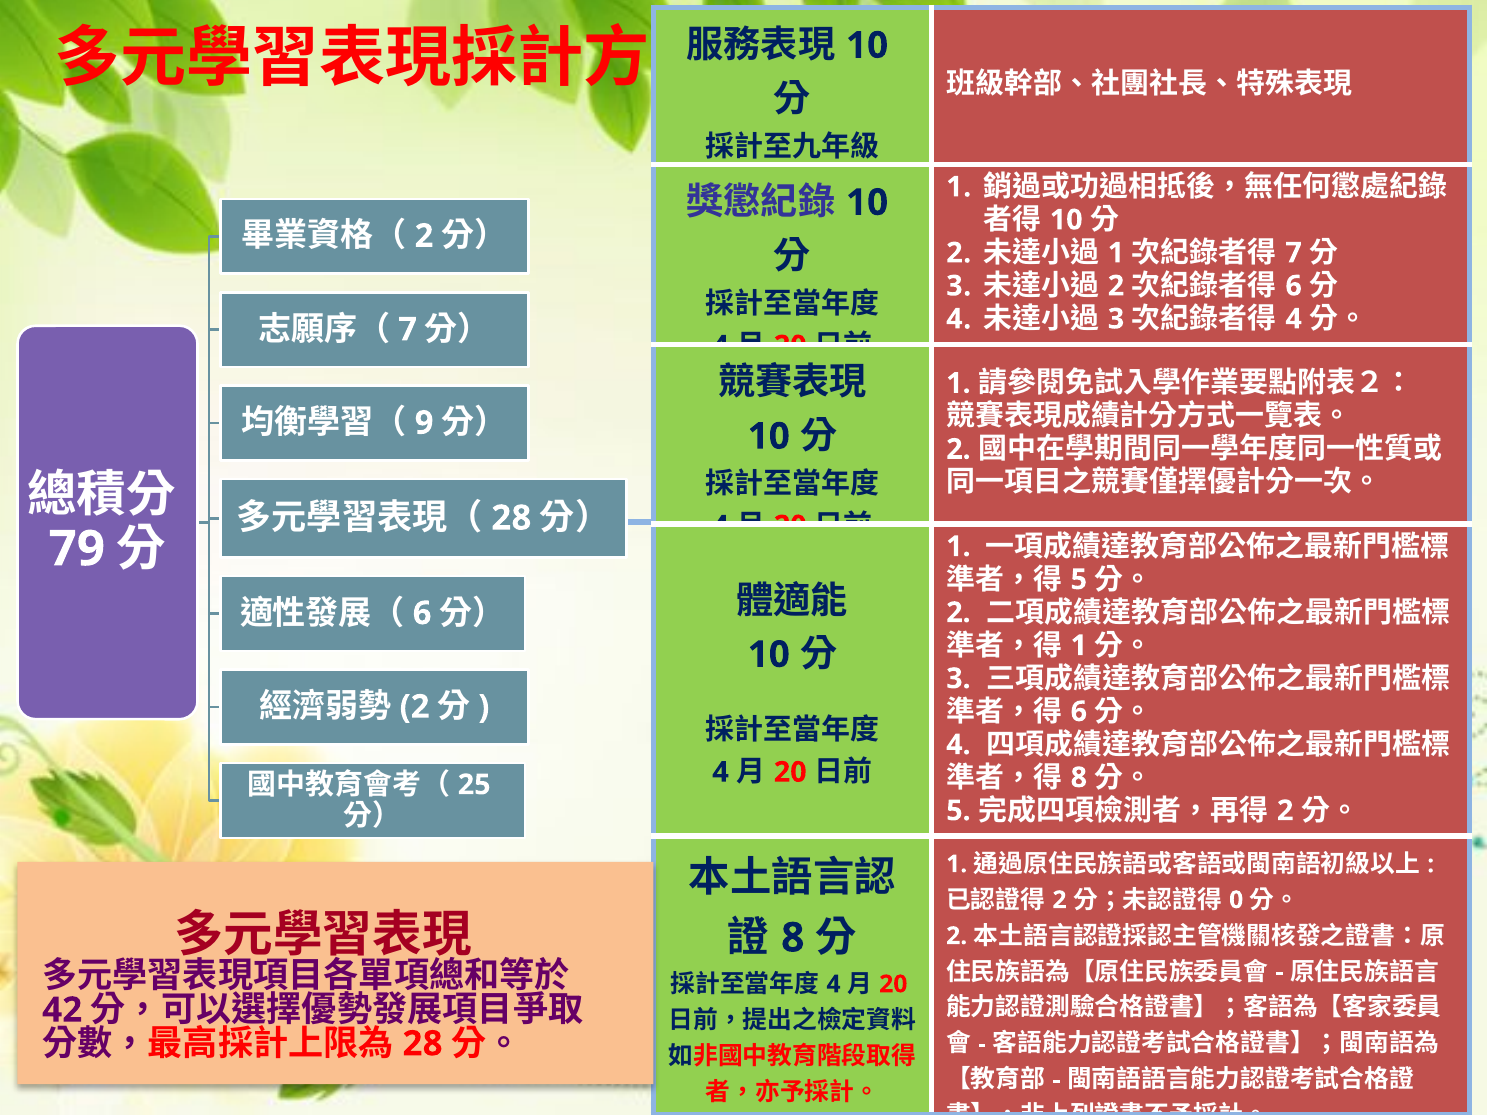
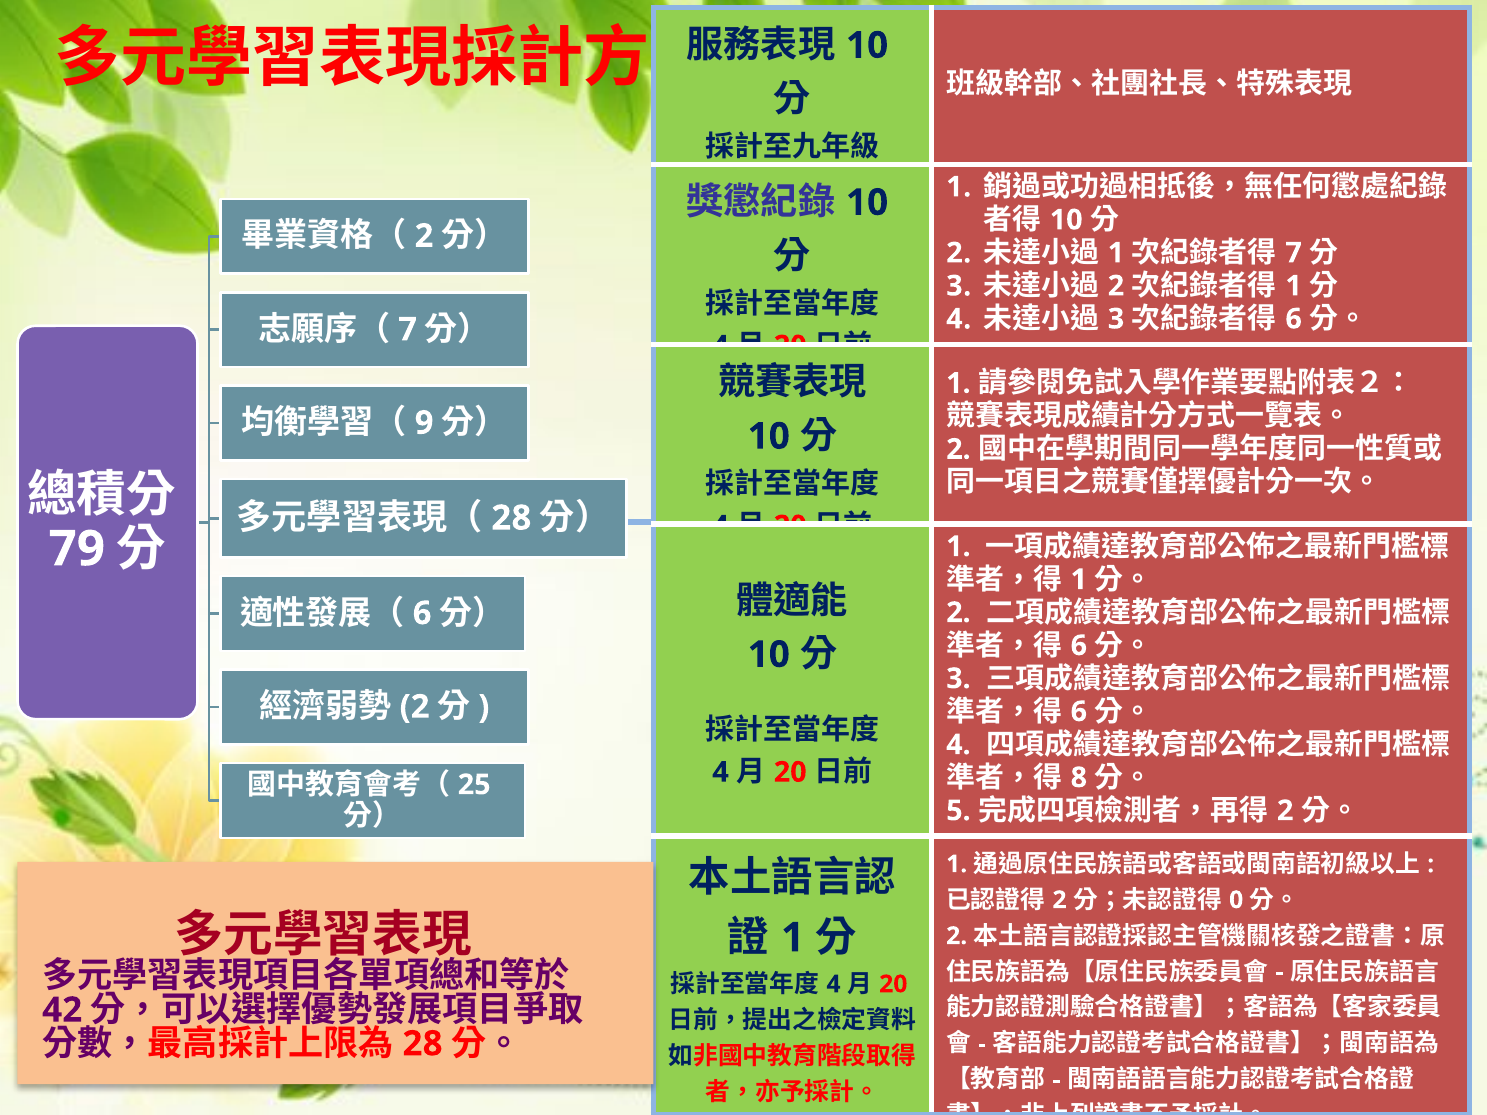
6 at (1294, 286): 6 -> 1
4 at (1294, 319): 4 -> 6
5 at (1079, 580): 5 -> 1
1 at (1079, 646): 1 -> 6
8 at (793, 938): 8 -> 1
